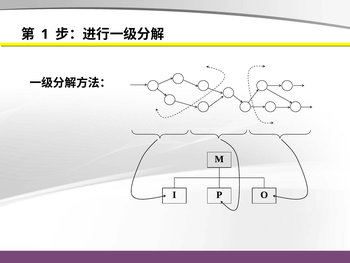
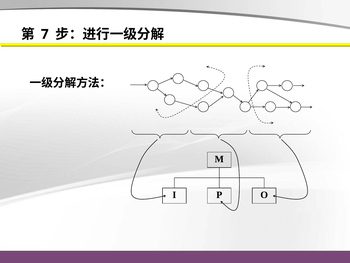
1: 1 -> 7
